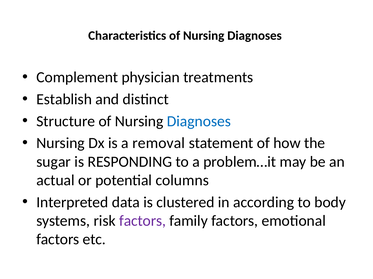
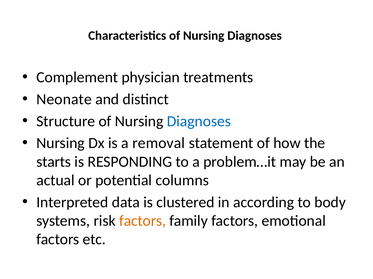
Establish: Establish -> Neonate
sugar: sugar -> starts
factors at (143, 221) colour: purple -> orange
